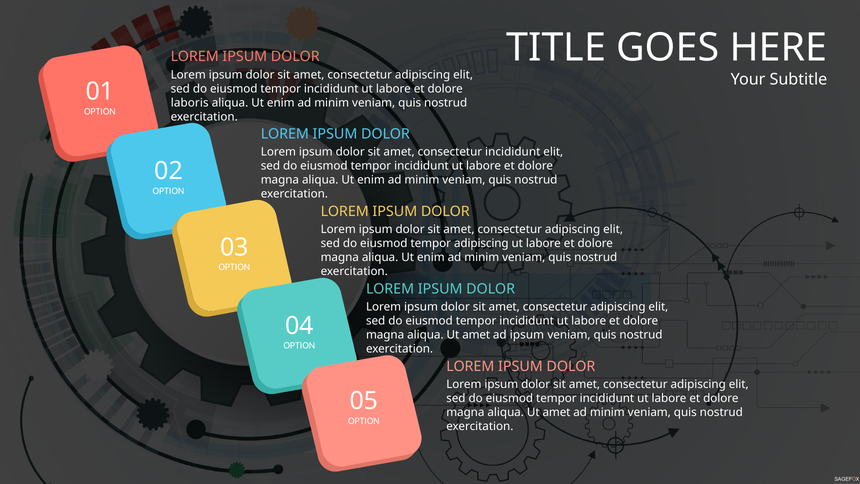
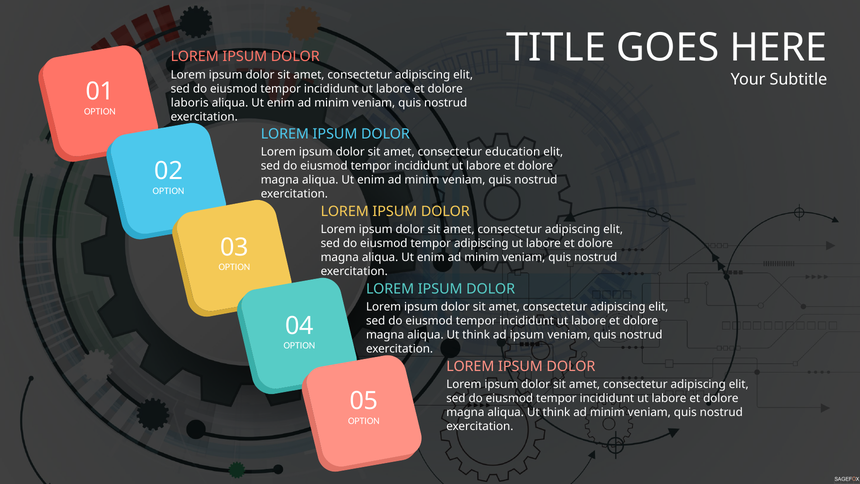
consectetur incididunt: incididunt -> education
amet at (476, 335): amet -> think
amet at (556, 412): amet -> think
